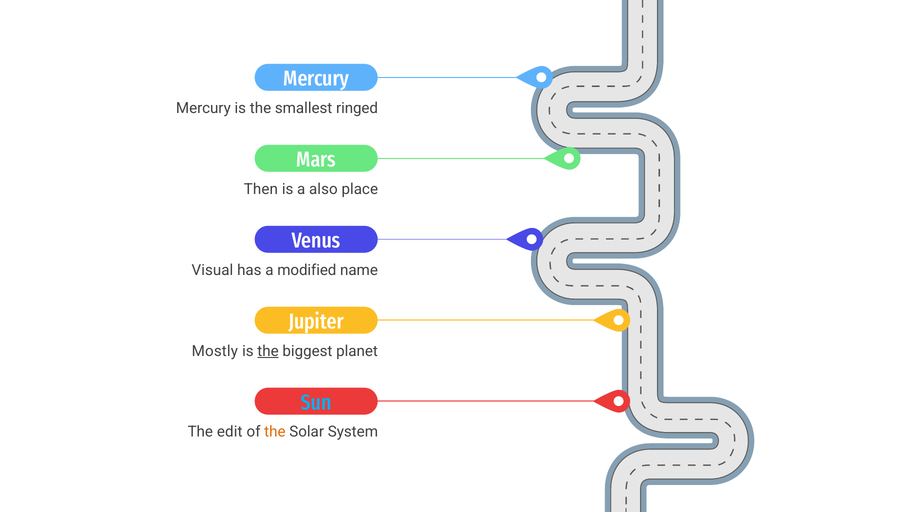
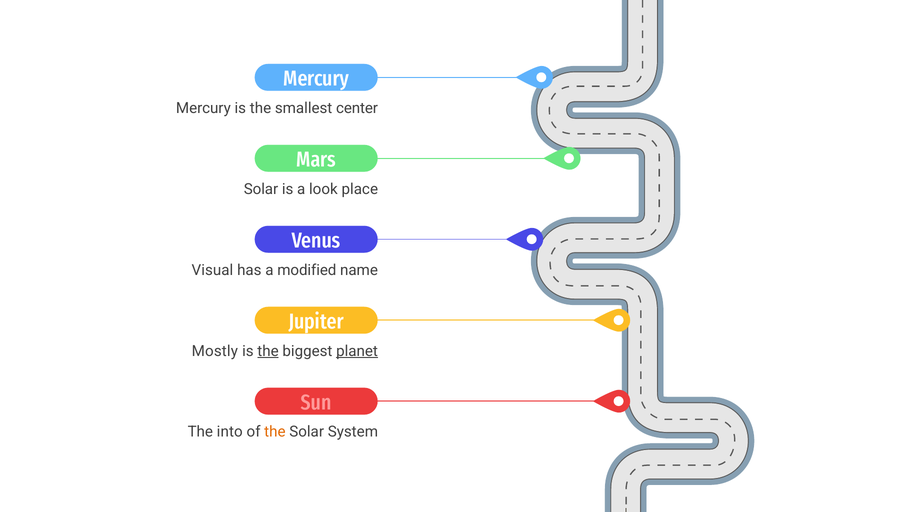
ringed: ringed -> center
Then at (261, 189): Then -> Solar
also: also -> look
planet underline: none -> present
Sun colour: light blue -> pink
edit: edit -> into
